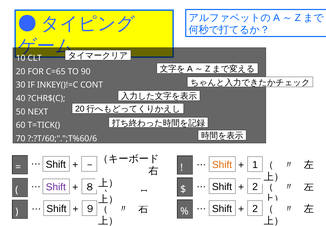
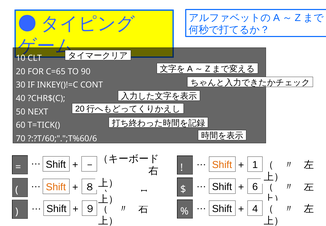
2 at (255, 186): 2 -> 6
Shift at (56, 187) colour: purple -> orange
2 at (255, 208): 2 -> 4
